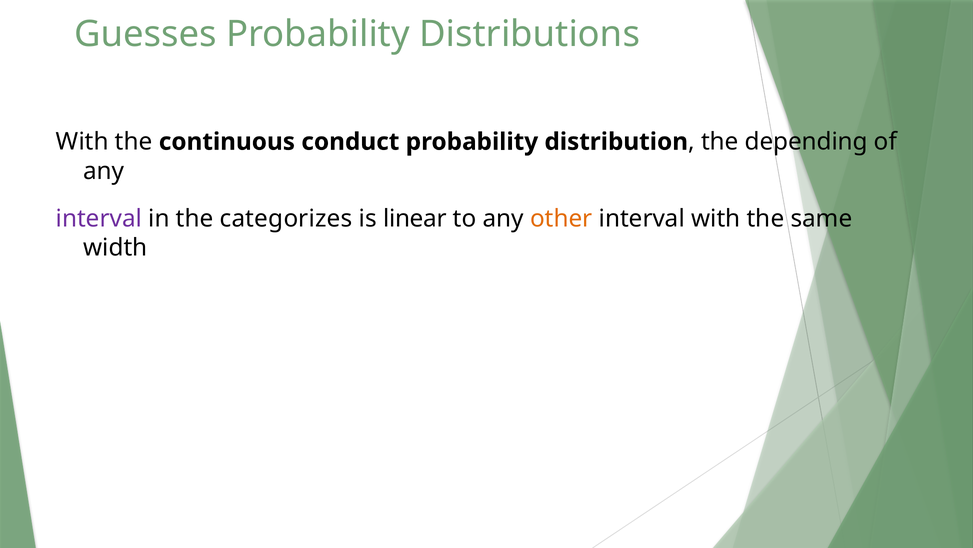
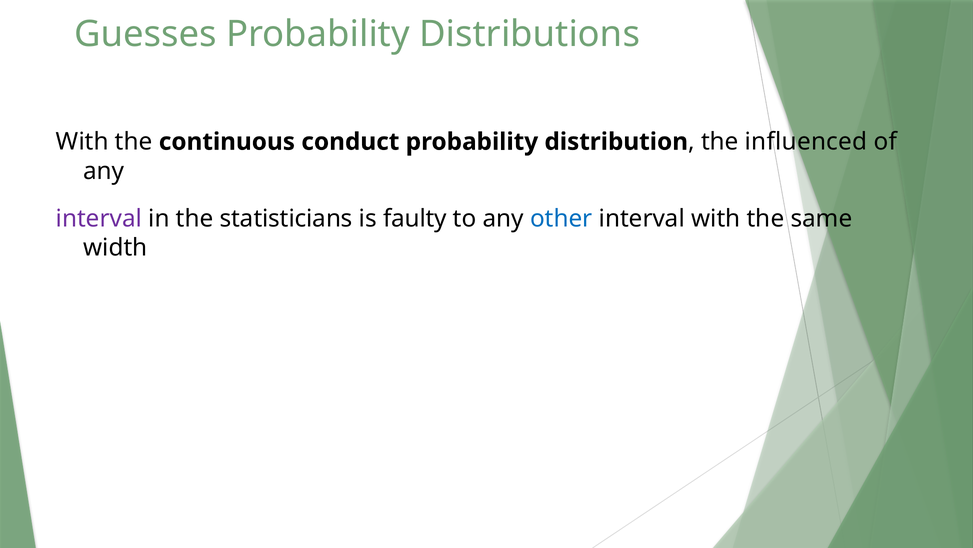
depending: depending -> influenced
categorizes: categorizes -> statisticians
linear: linear -> faulty
other colour: orange -> blue
